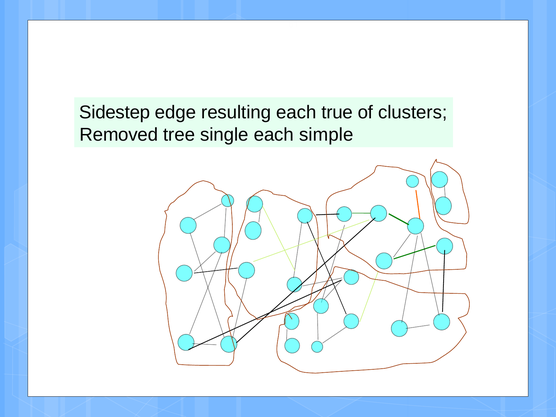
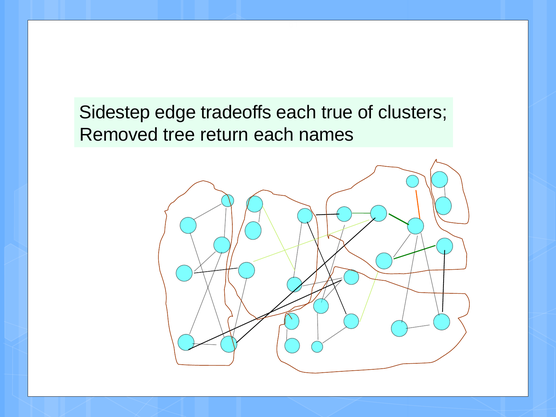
resulting: resulting -> tradeoffs
single: single -> return
simple: simple -> names
